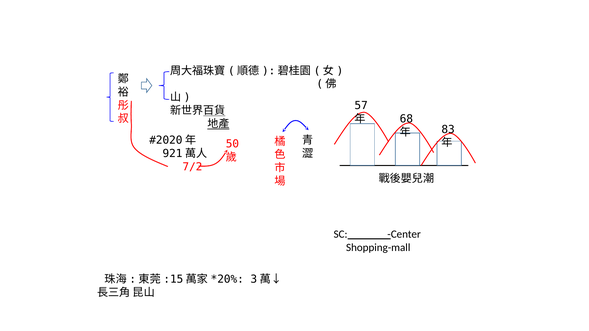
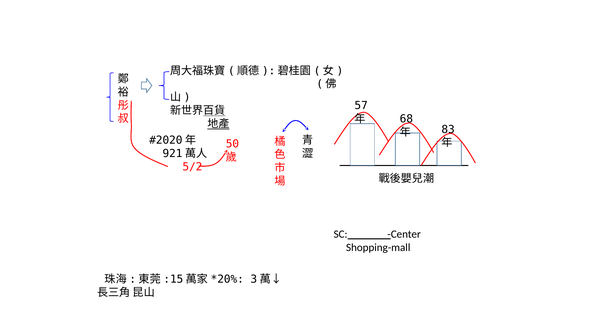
7/2: 7/2 -> 5/2
